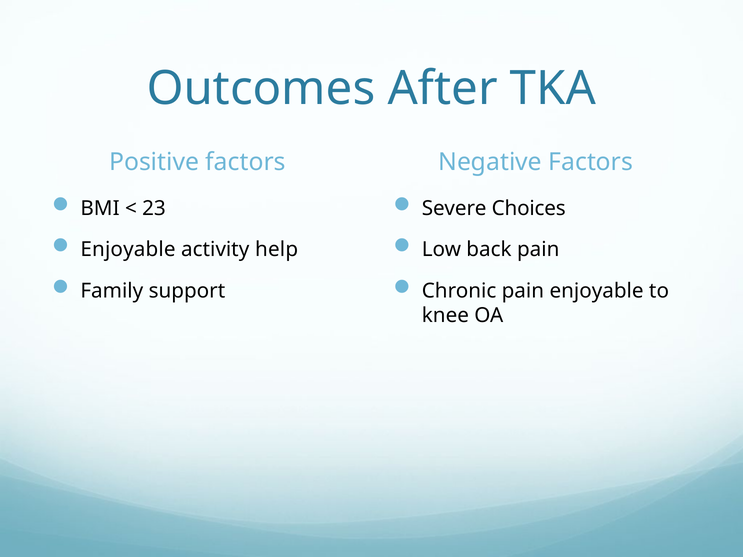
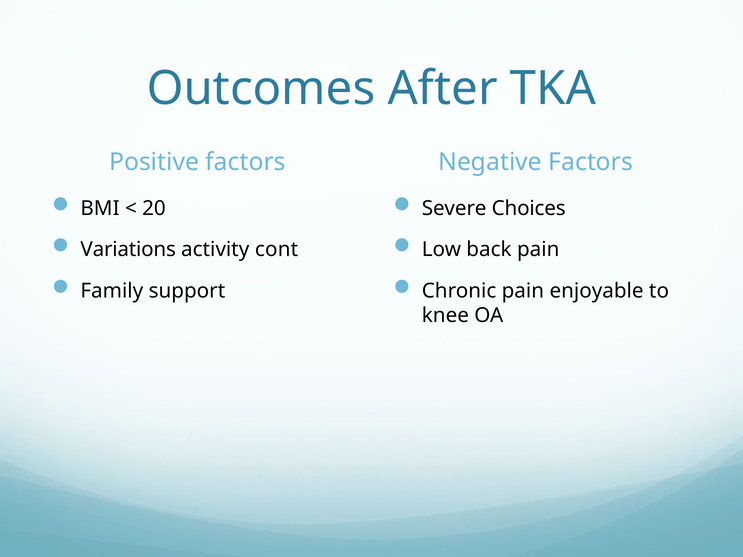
23: 23 -> 20
Enjoyable at (128, 250): Enjoyable -> Variations
help: help -> cont
